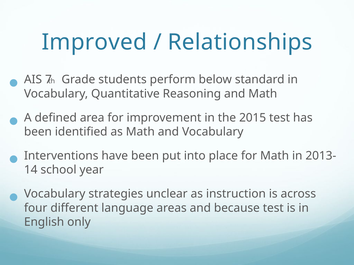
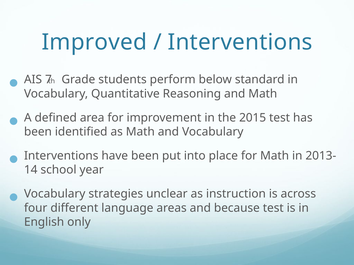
Relationships at (240, 42): Relationships -> Interventions
